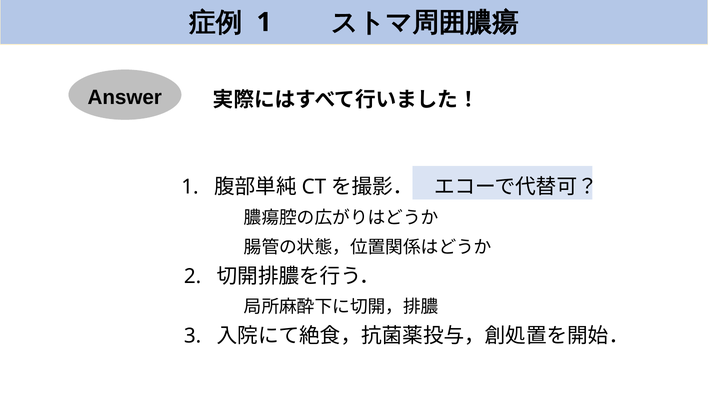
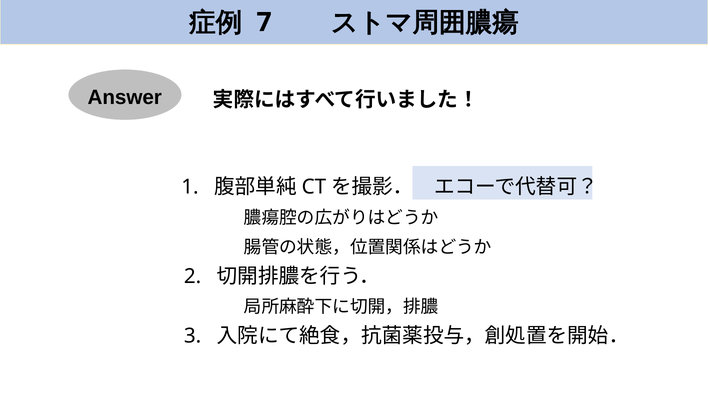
1 at (264, 22): 1 -> 7
